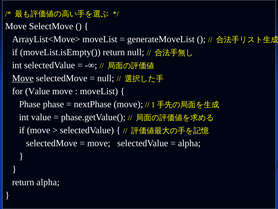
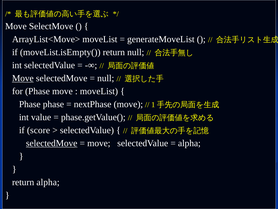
for Value: Value -> Phase
if move: move -> score
selectedMove at (52, 143) underline: none -> present
